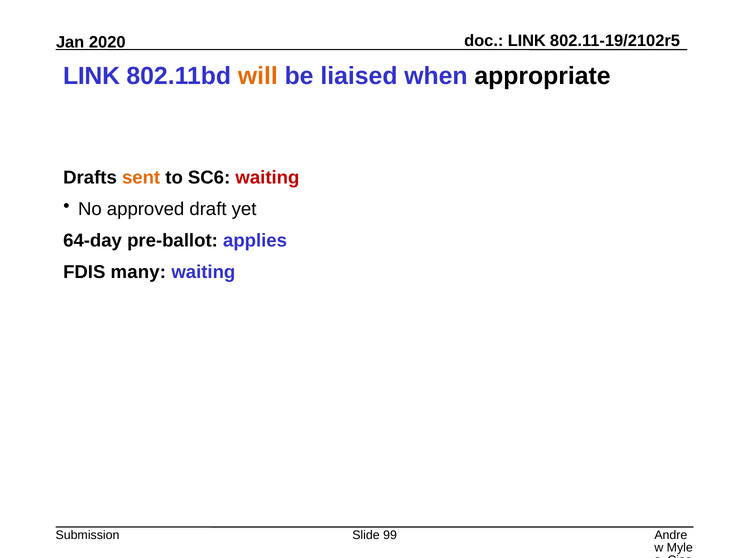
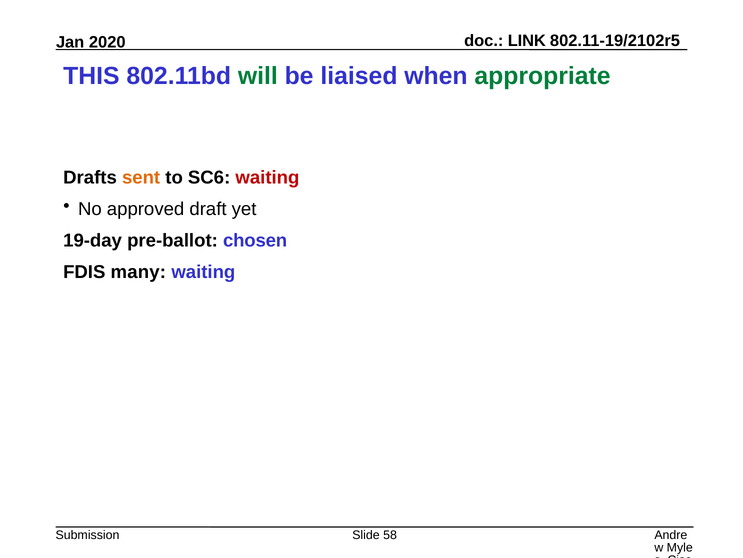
LINK at (92, 76): LINK -> THIS
will colour: orange -> green
appropriate colour: black -> green
64-day: 64-day -> 19-day
applies: applies -> chosen
99: 99 -> 58
